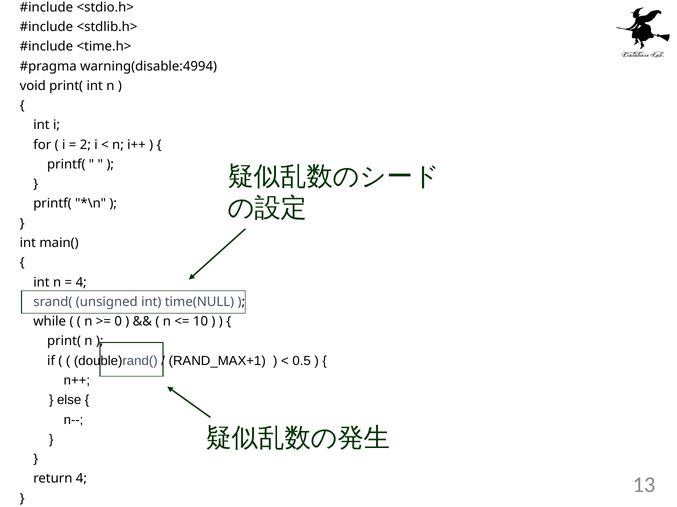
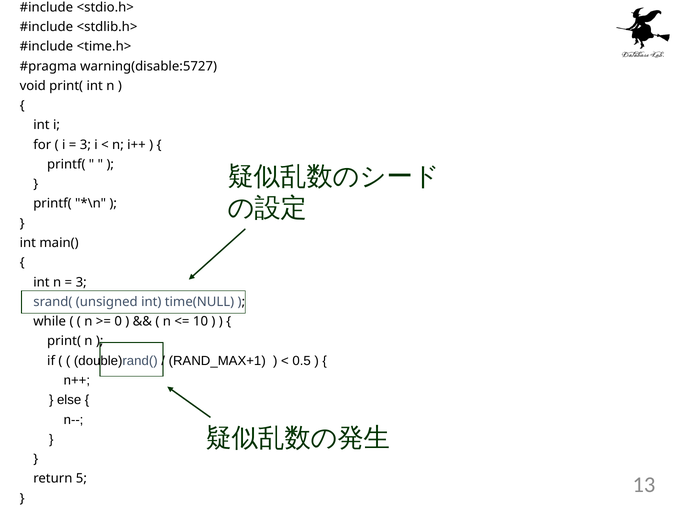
warning(disable:4994: warning(disable:4994 -> warning(disable:5727
2 at (85, 145): 2 -> 3
4 at (81, 283): 4 -> 3
return 4: 4 -> 5
